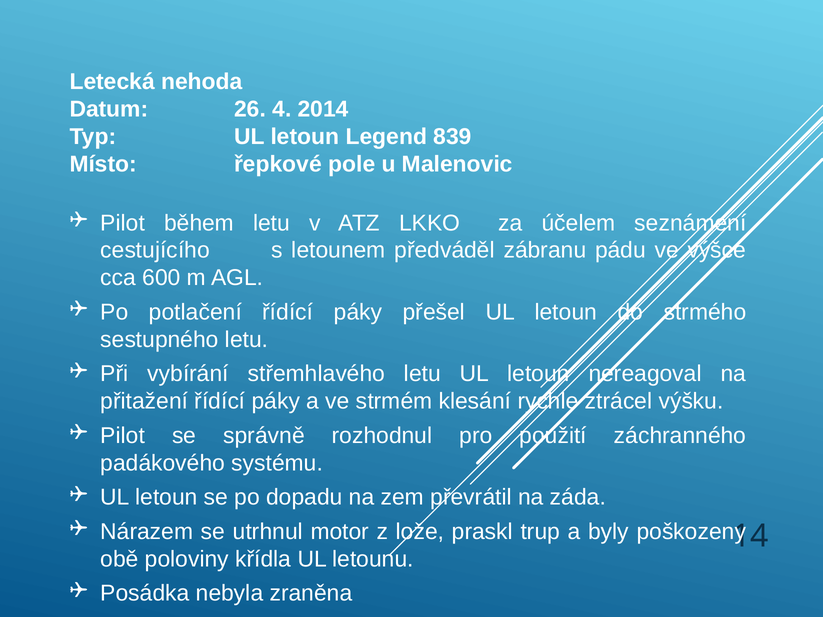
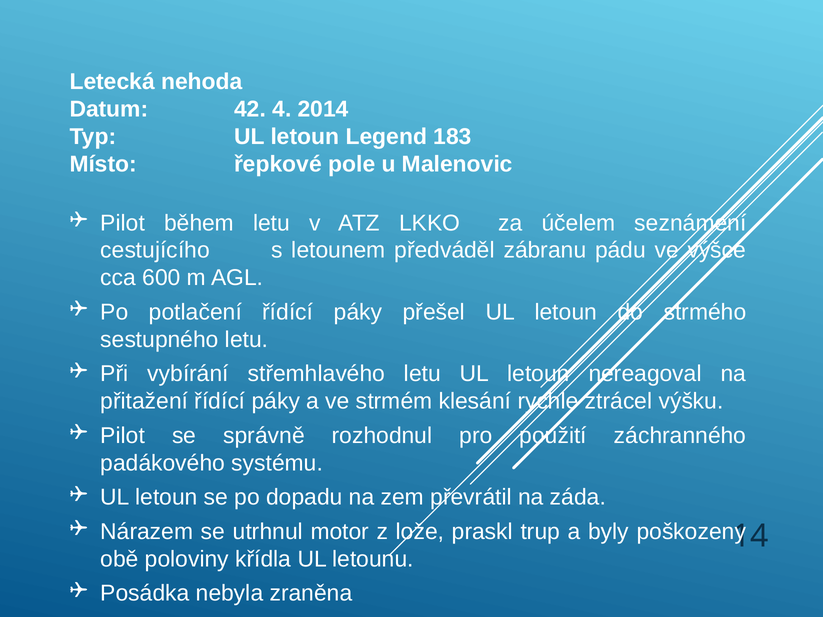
26: 26 -> 42
839: 839 -> 183
